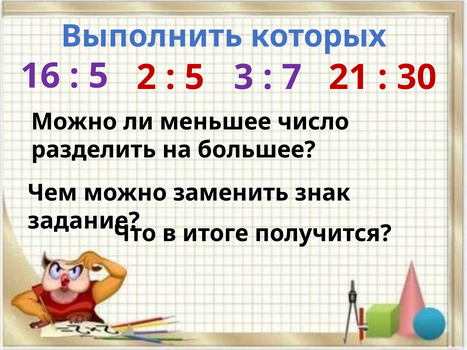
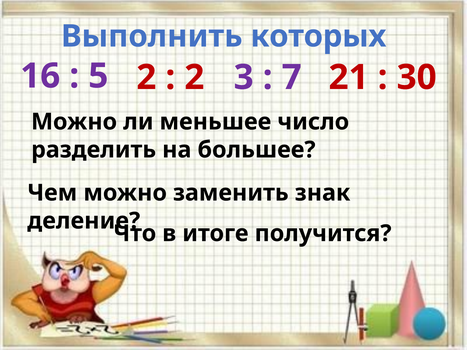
5 at (194, 77): 5 -> 2
задание: задание -> деление
